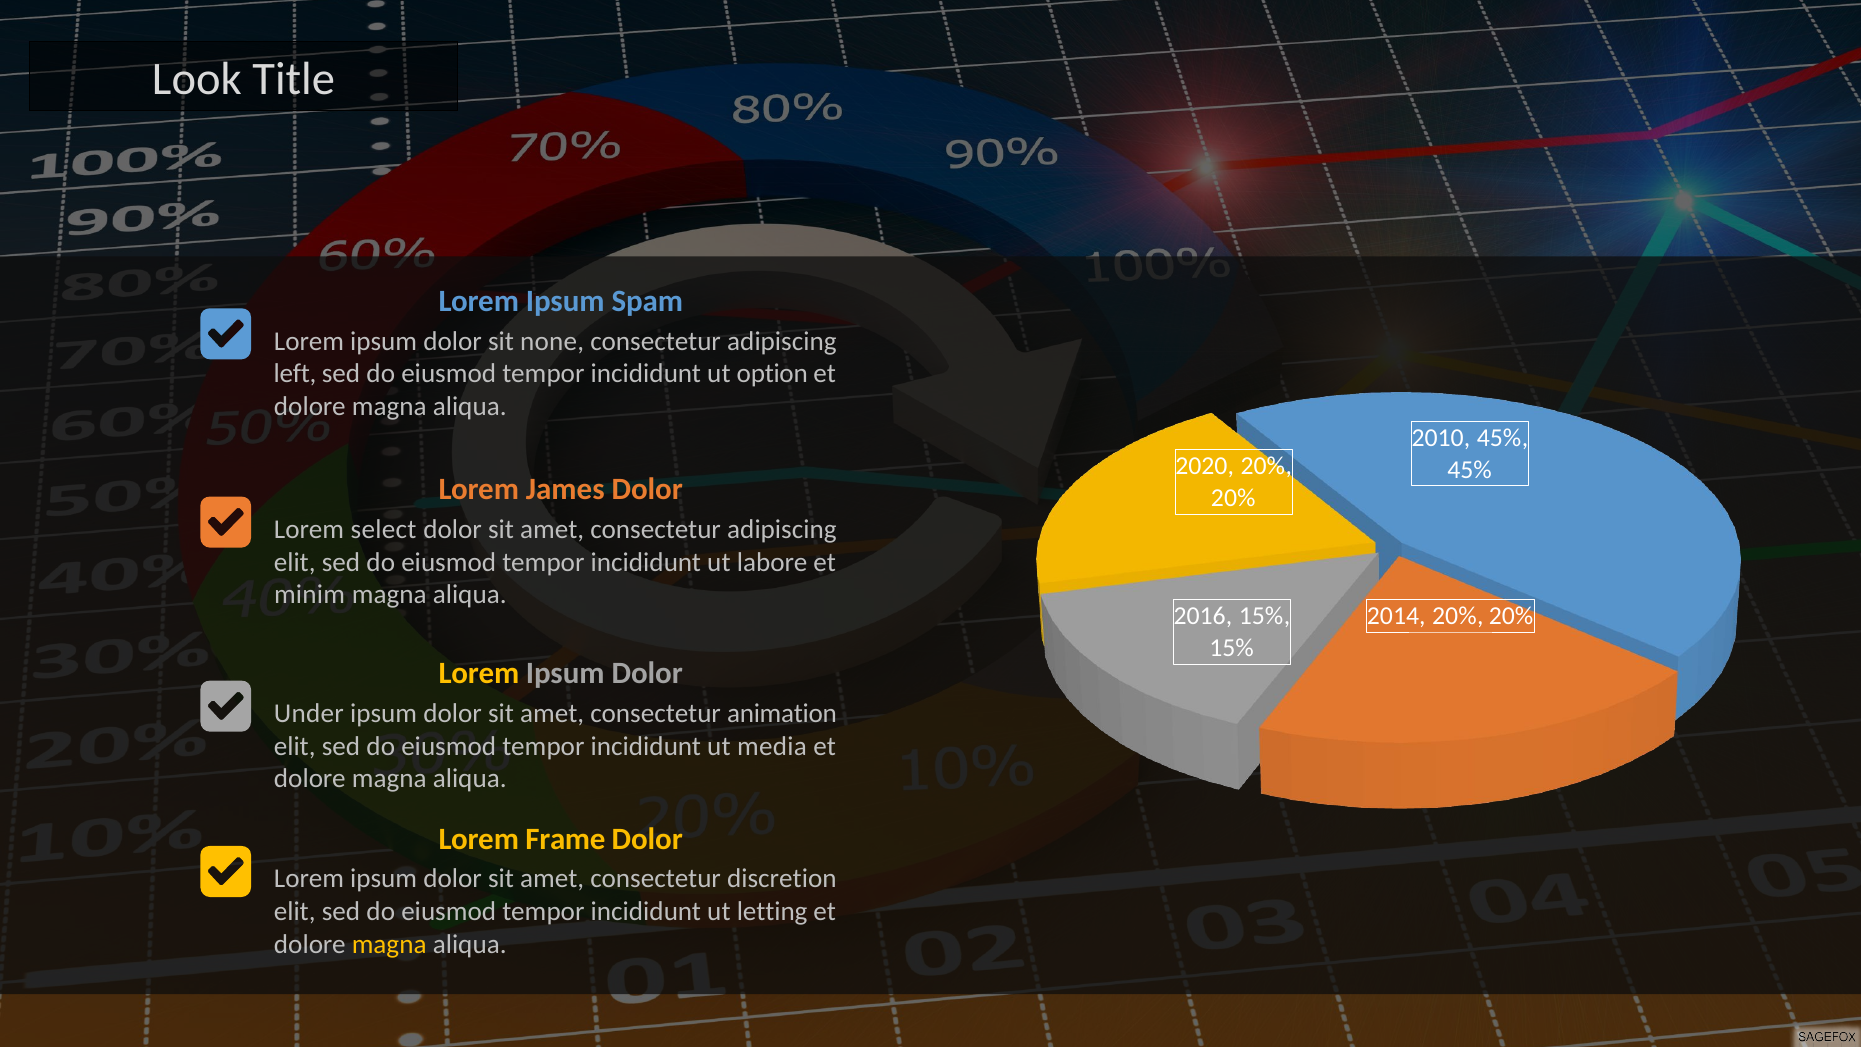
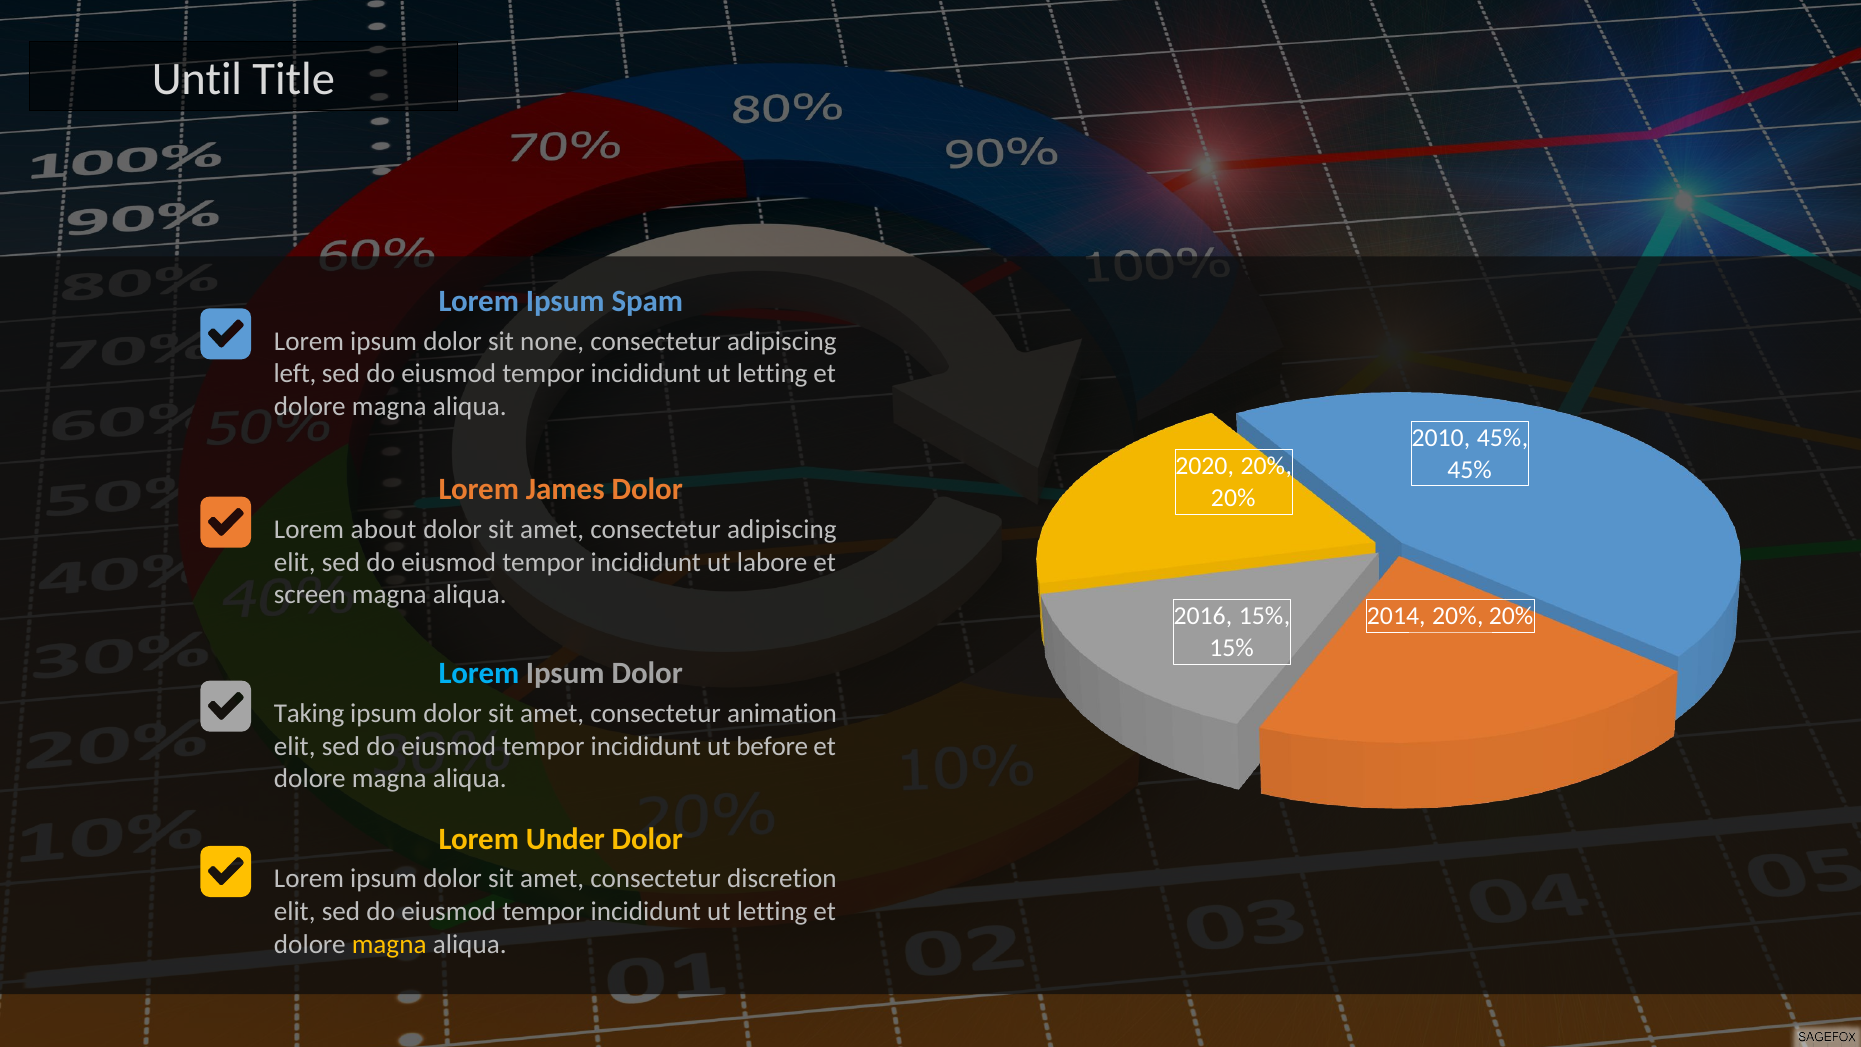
Look: Look -> Until
option at (772, 374): option -> letting
select: select -> about
minim: minim -> screen
Lorem at (479, 674) colour: yellow -> light blue
Under: Under -> Taking
media: media -> before
Frame: Frame -> Under
